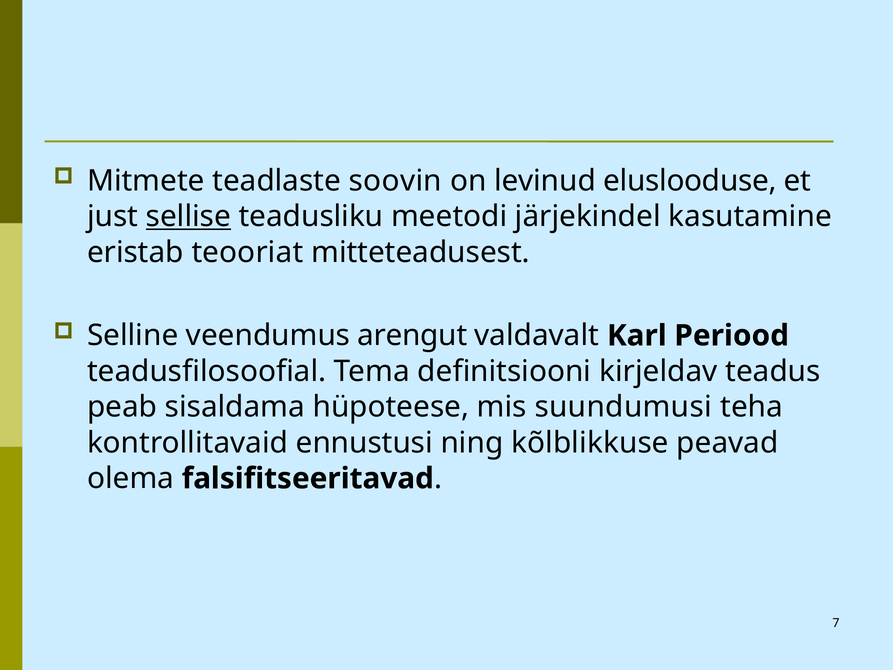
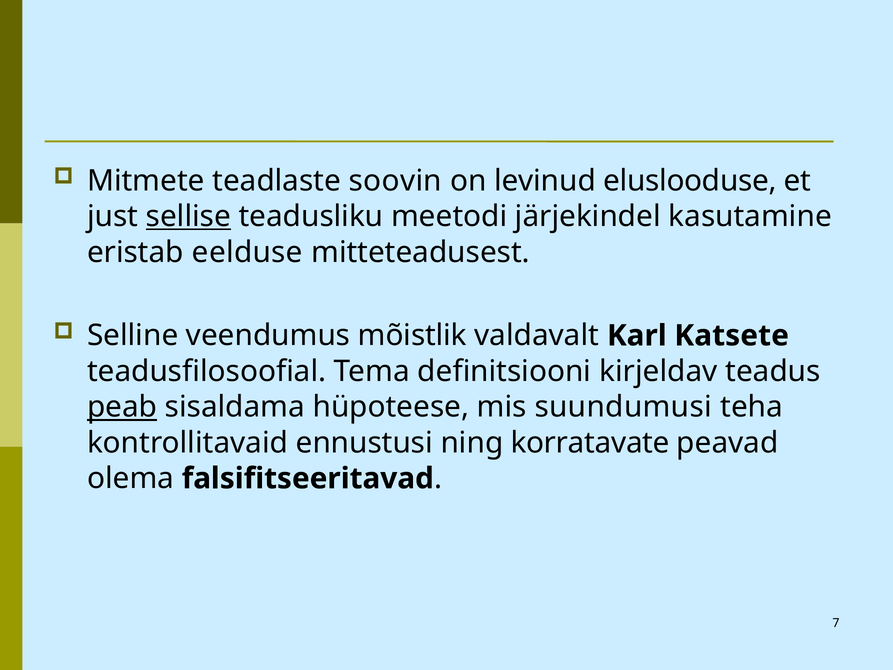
teooriat: teooriat -> eelduse
arengut: arengut -> mõistlik
Periood: Periood -> Katsete
peab underline: none -> present
kõlblikkuse: kõlblikkuse -> korratavate
